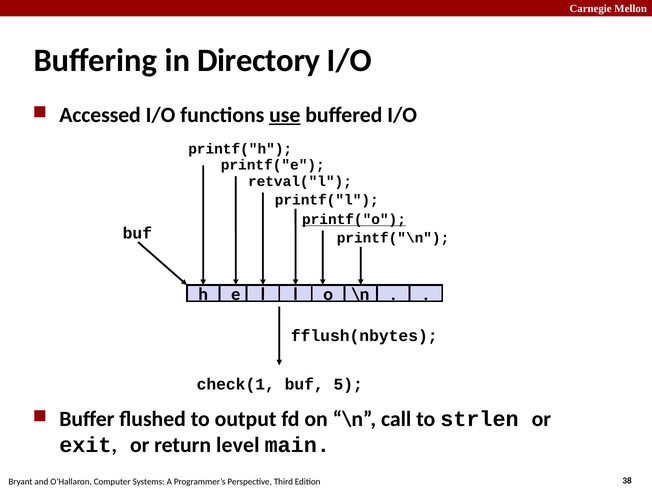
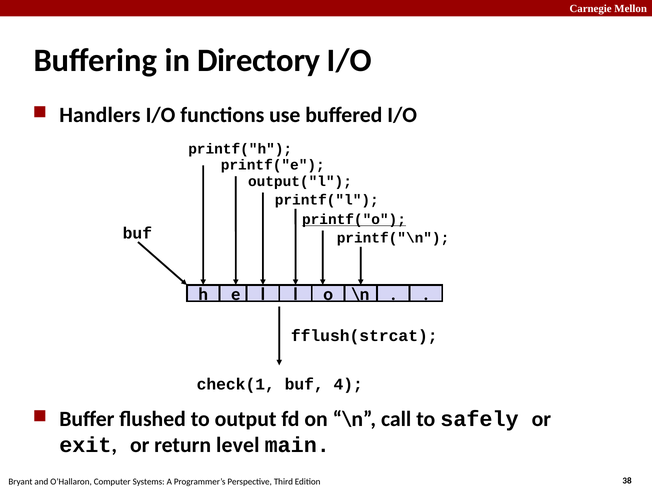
Accessed: Accessed -> Handlers
use underline: present -> none
retval("l: retval("l -> output("l
fflush(nbytes: fflush(nbytes -> fflush(strcat
5: 5 -> 4
strlen: strlen -> safely
